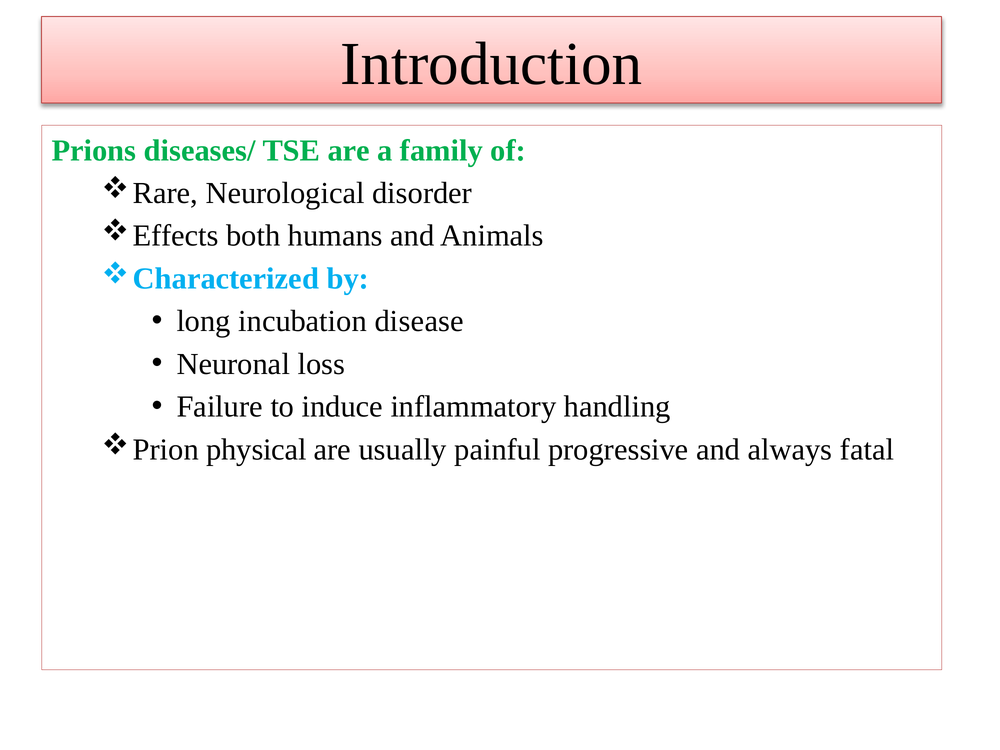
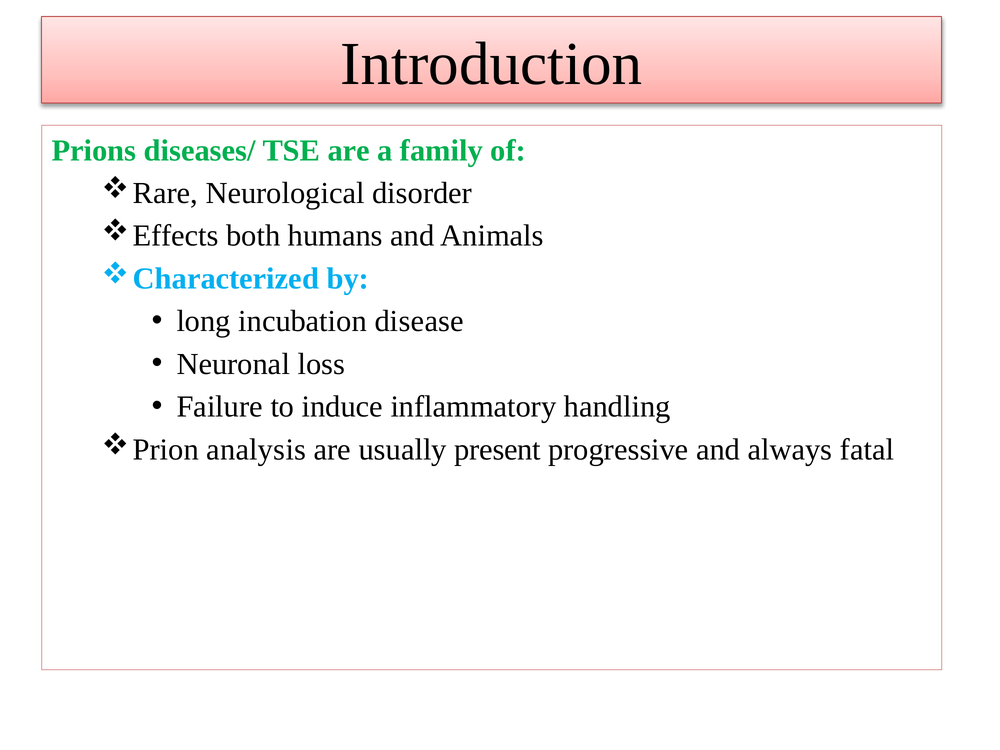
physical: physical -> analysis
painful: painful -> present
